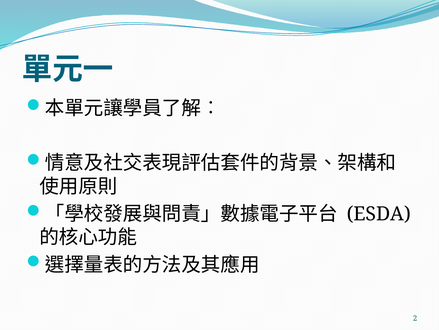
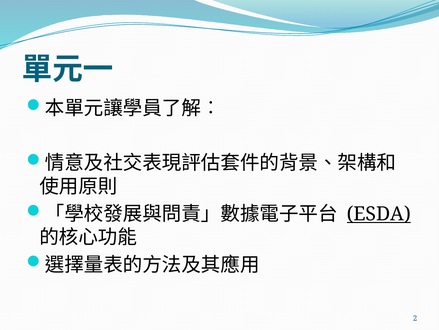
ESDA underline: none -> present
